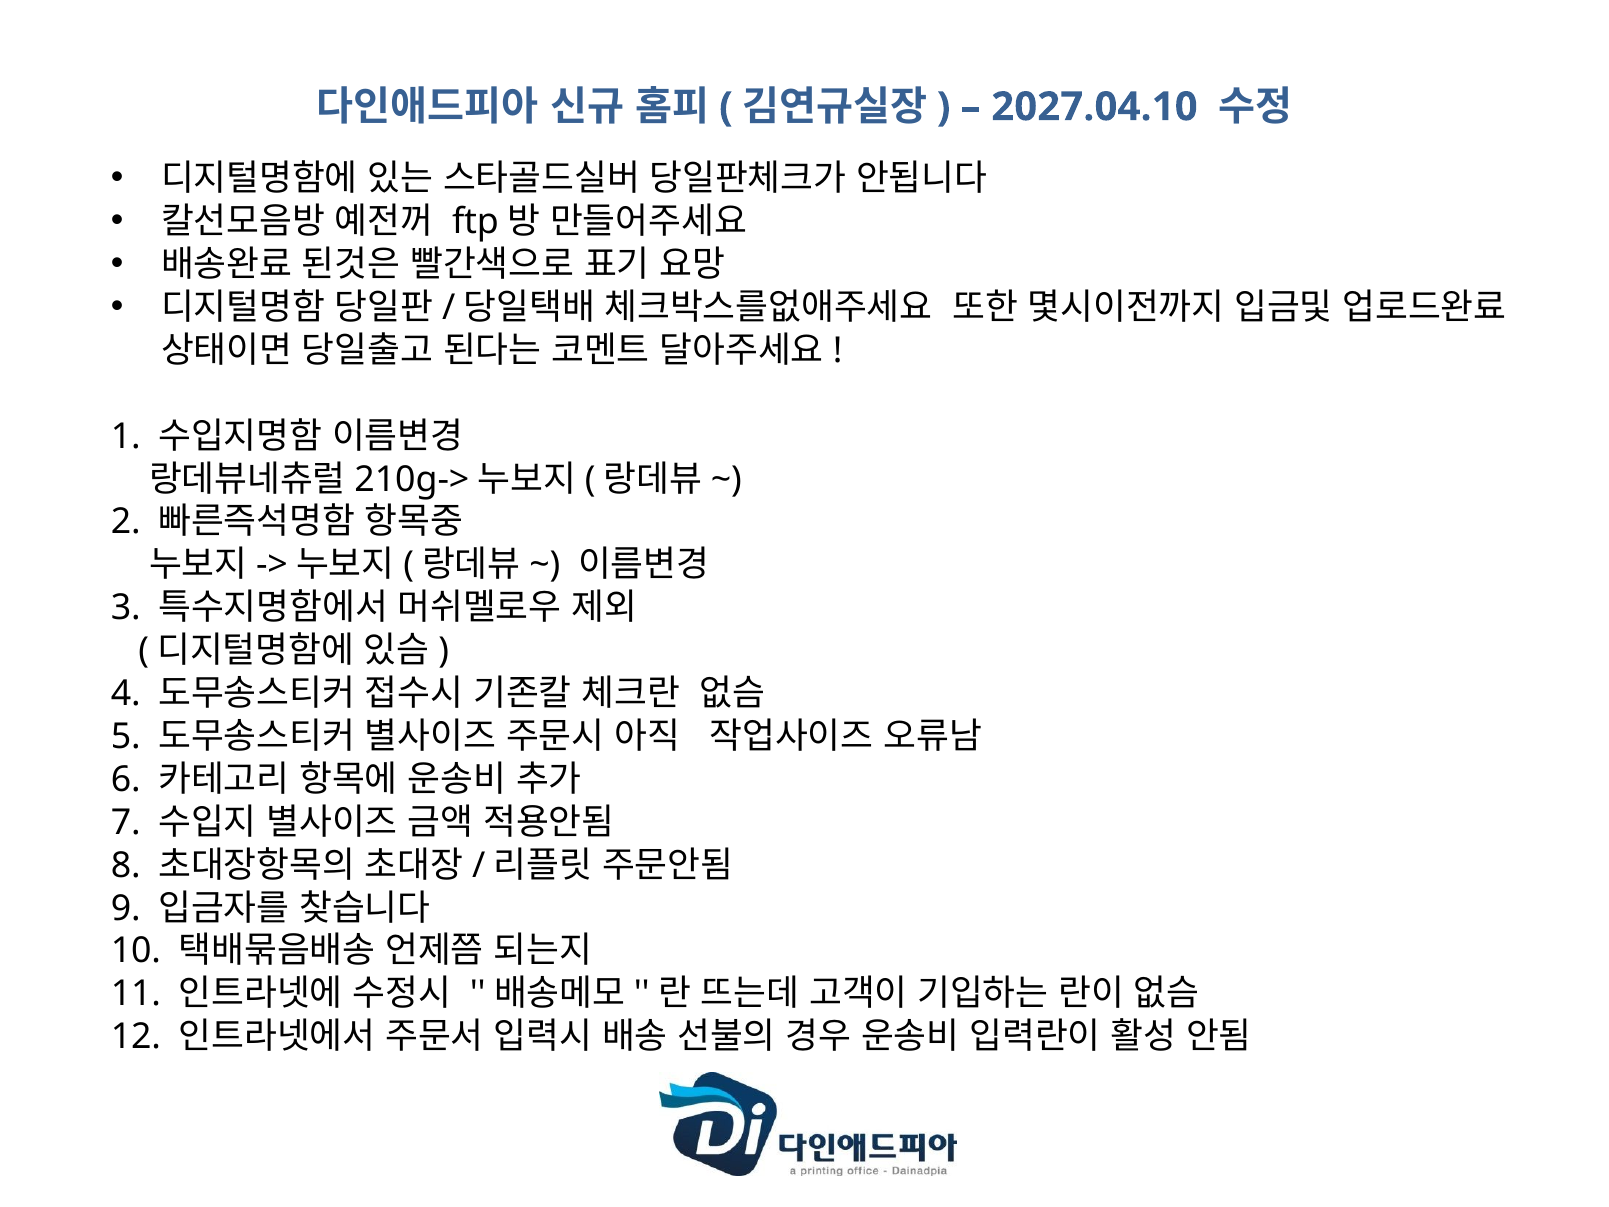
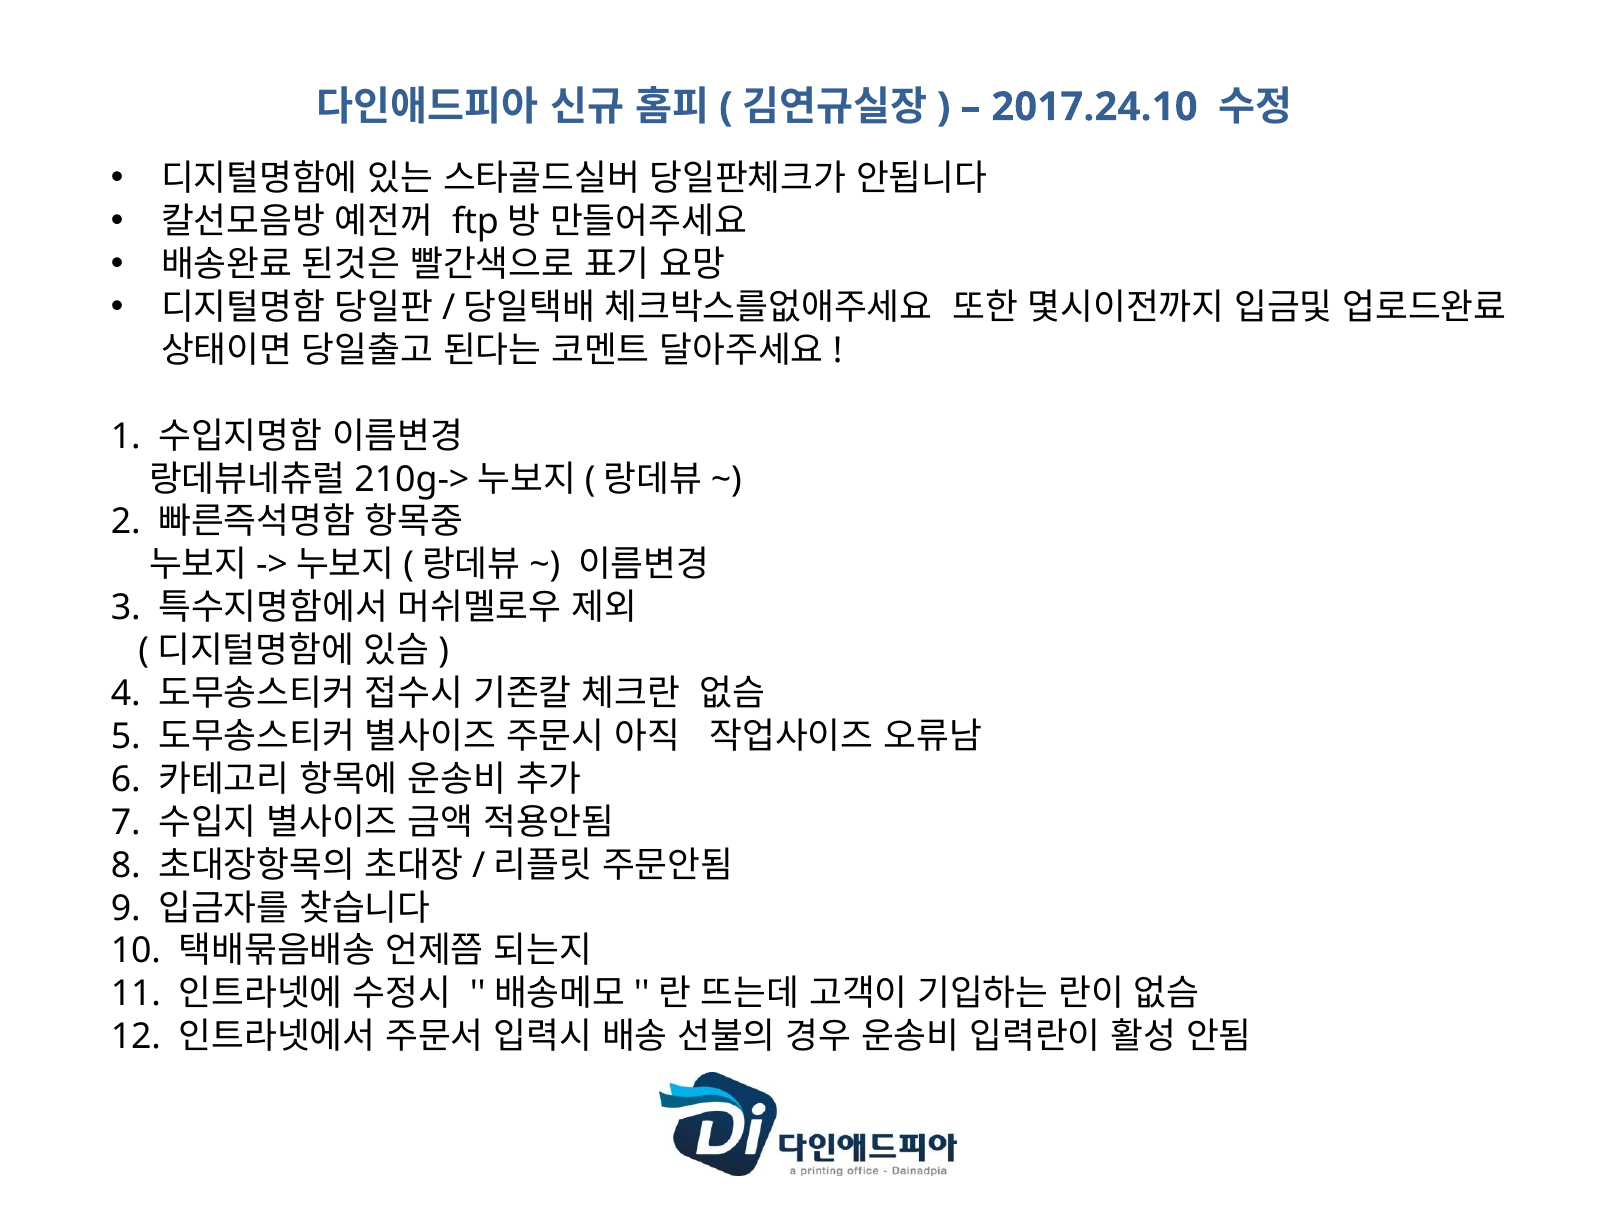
2027.04.10: 2027.04.10 -> 2017.24.10
